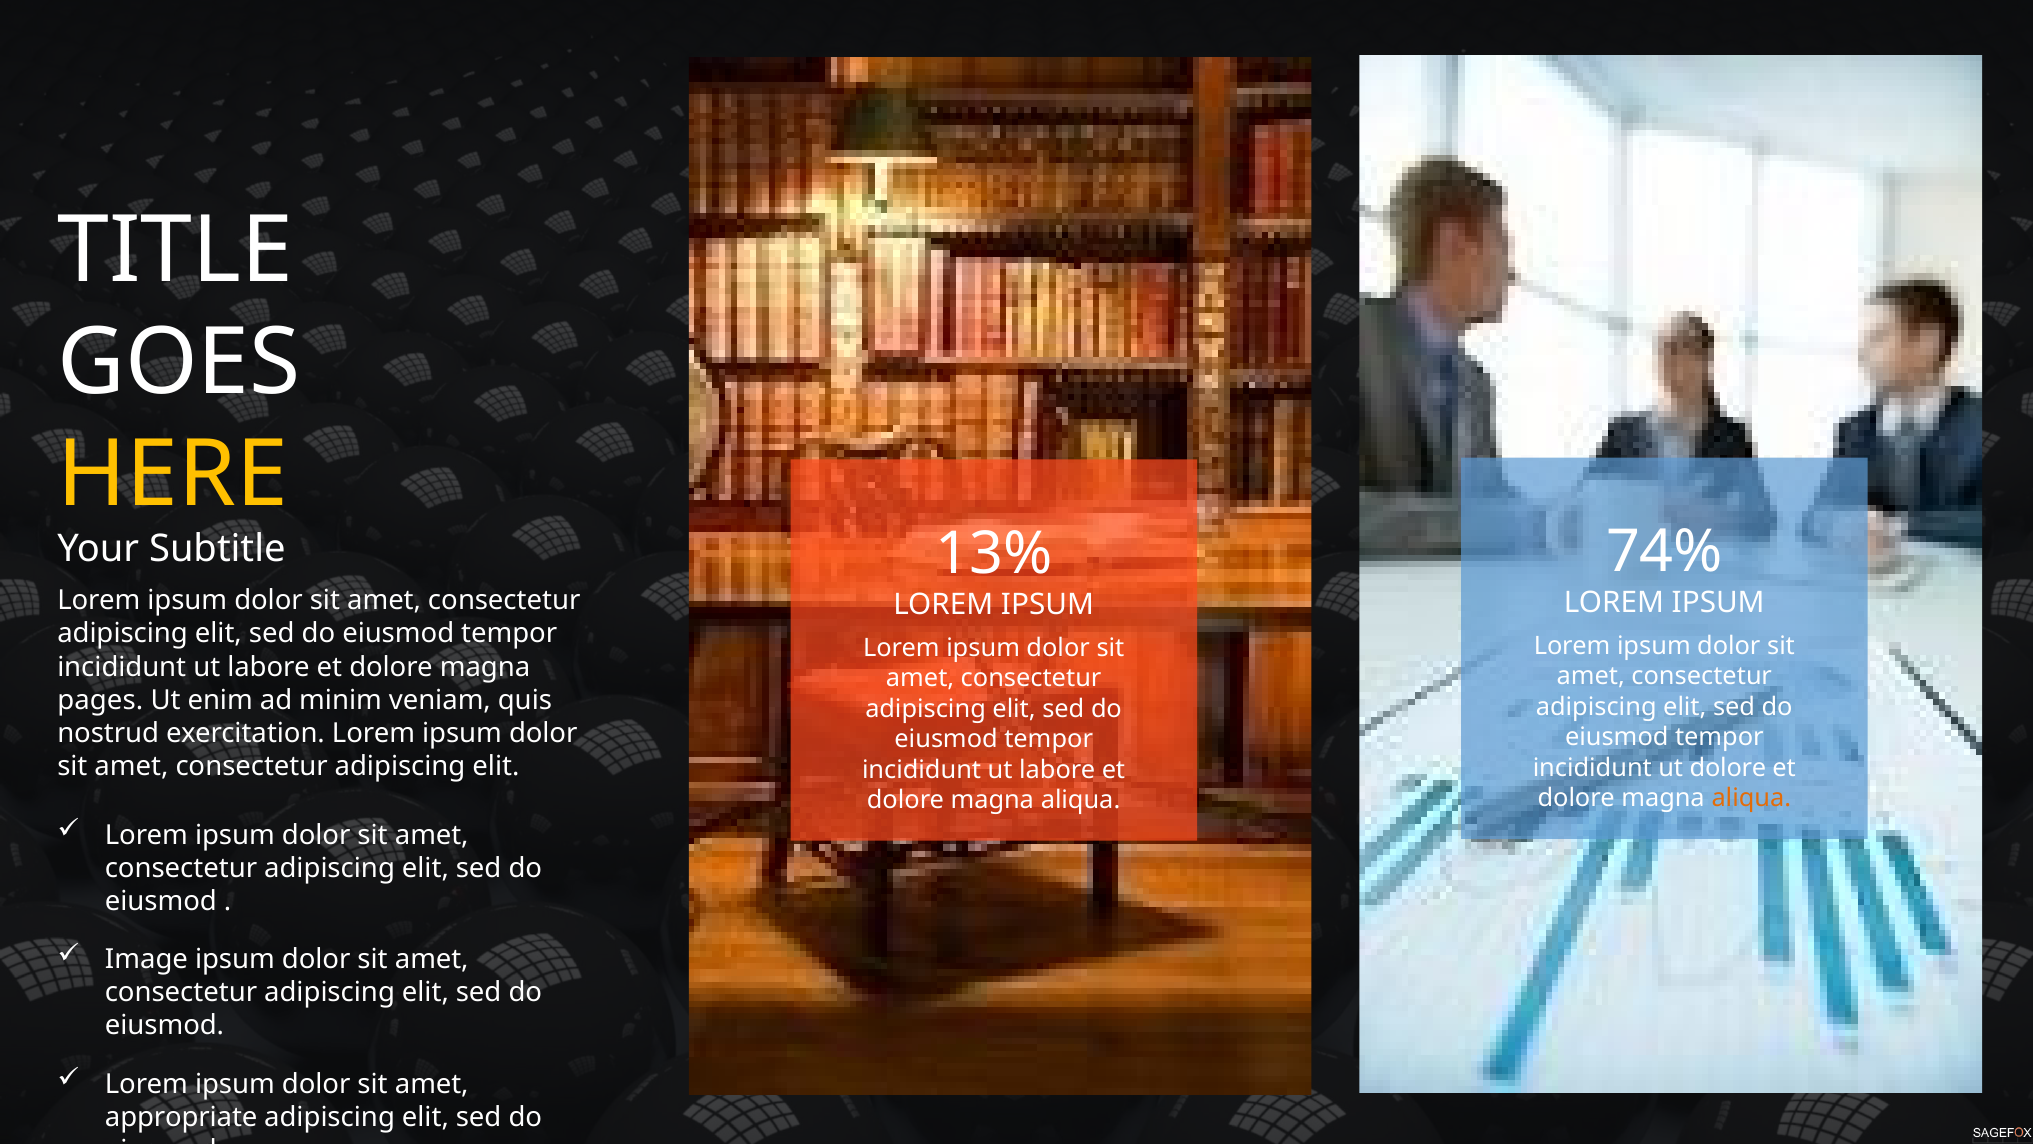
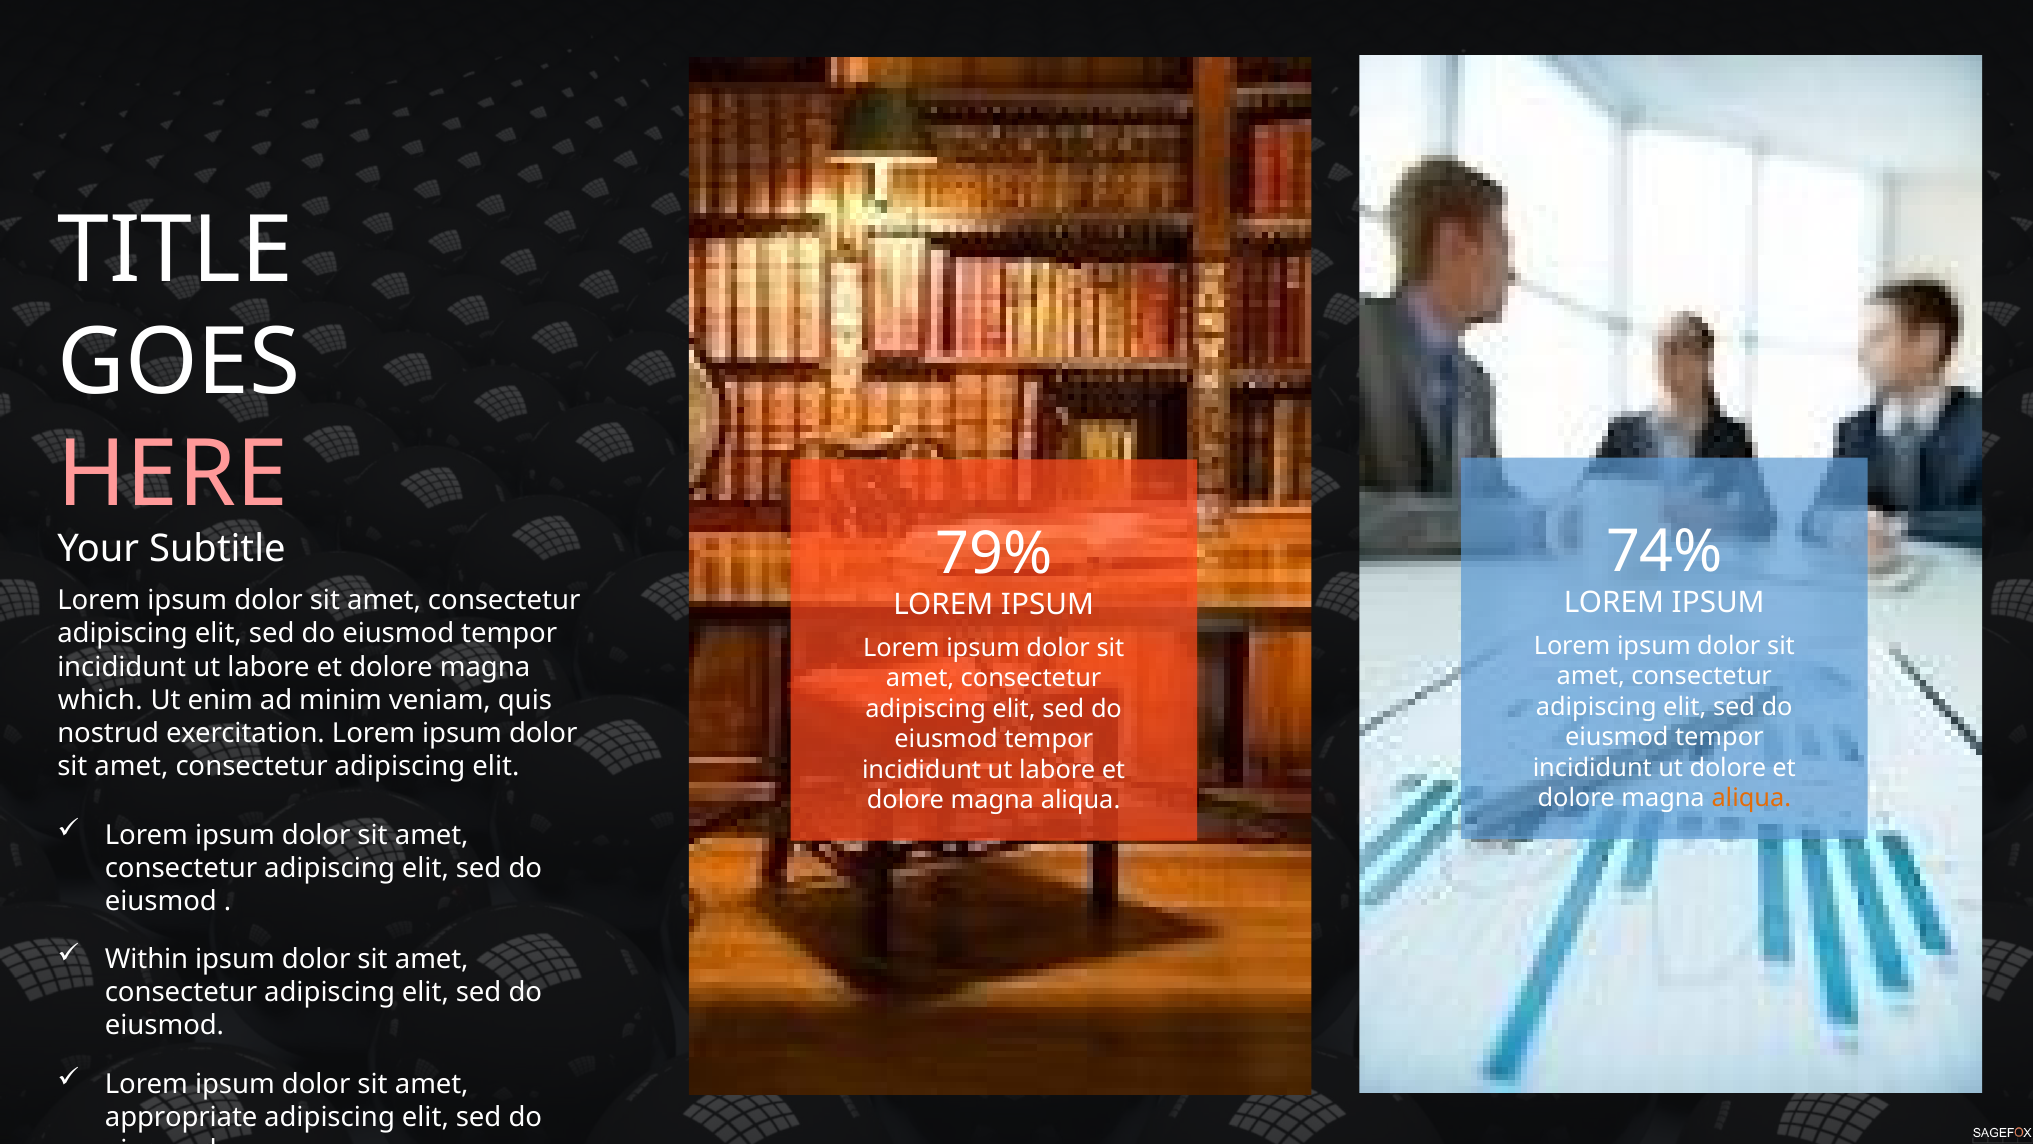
HERE colour: yellow -> pink
13%: 13% -> 79%
pages: pages -> which
Image: Image -> Within
